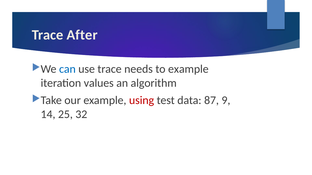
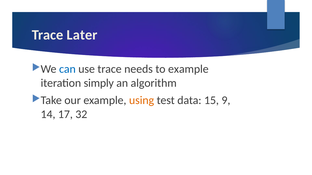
After: After -> Later
values: values -> simply
using colour: red -> orange
87: 87 -> 15
25: 25 -> 17
